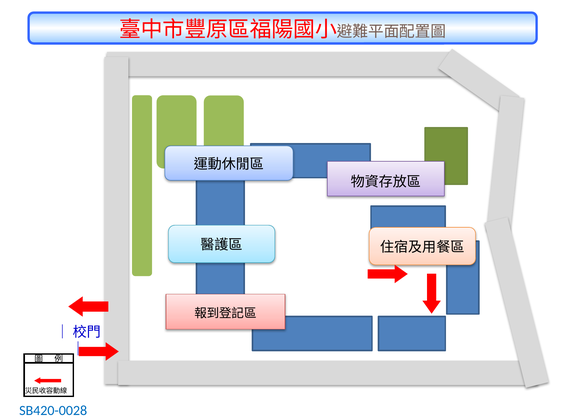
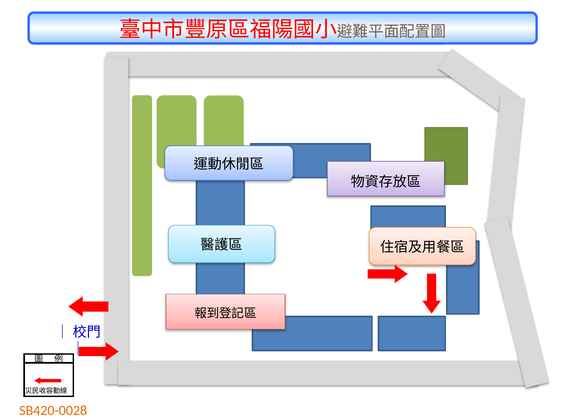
SB420-0028 colour: blue -> orange
